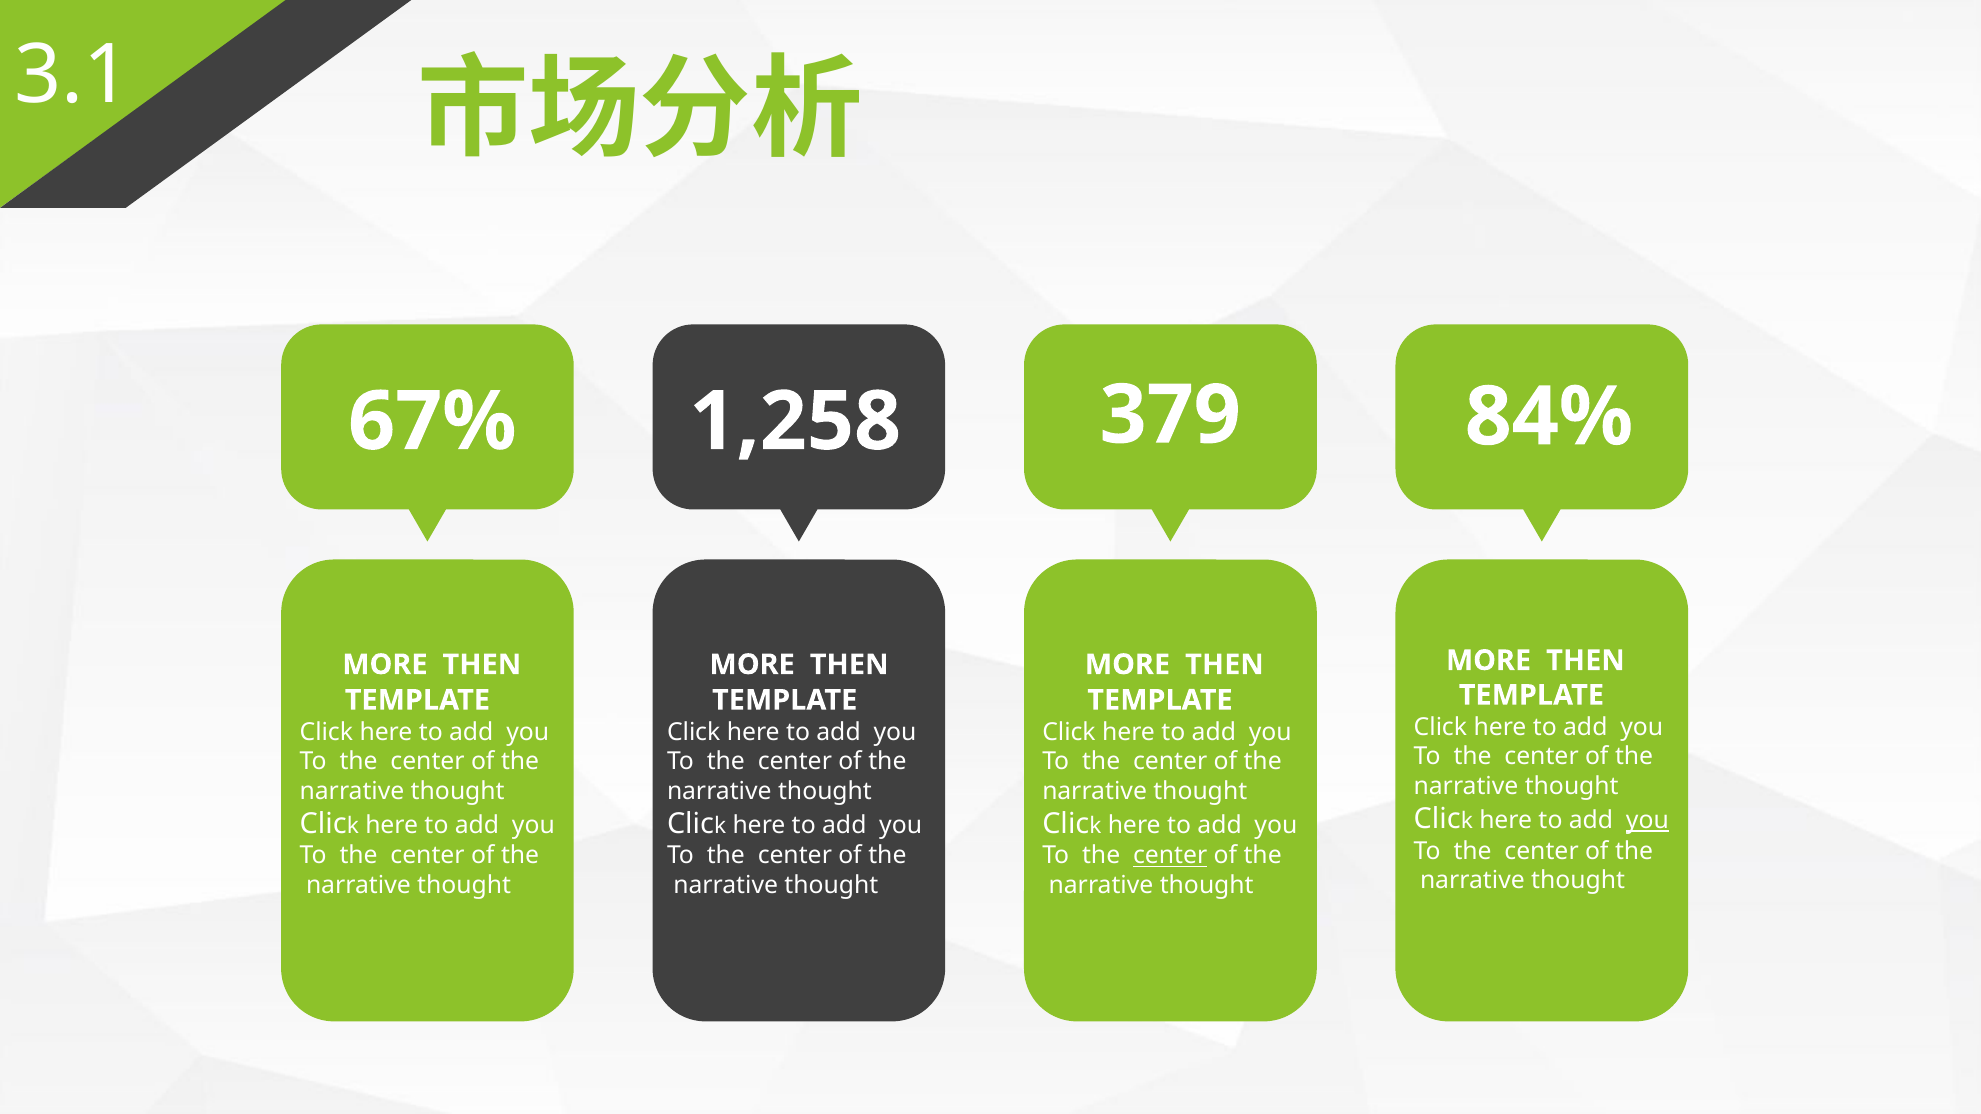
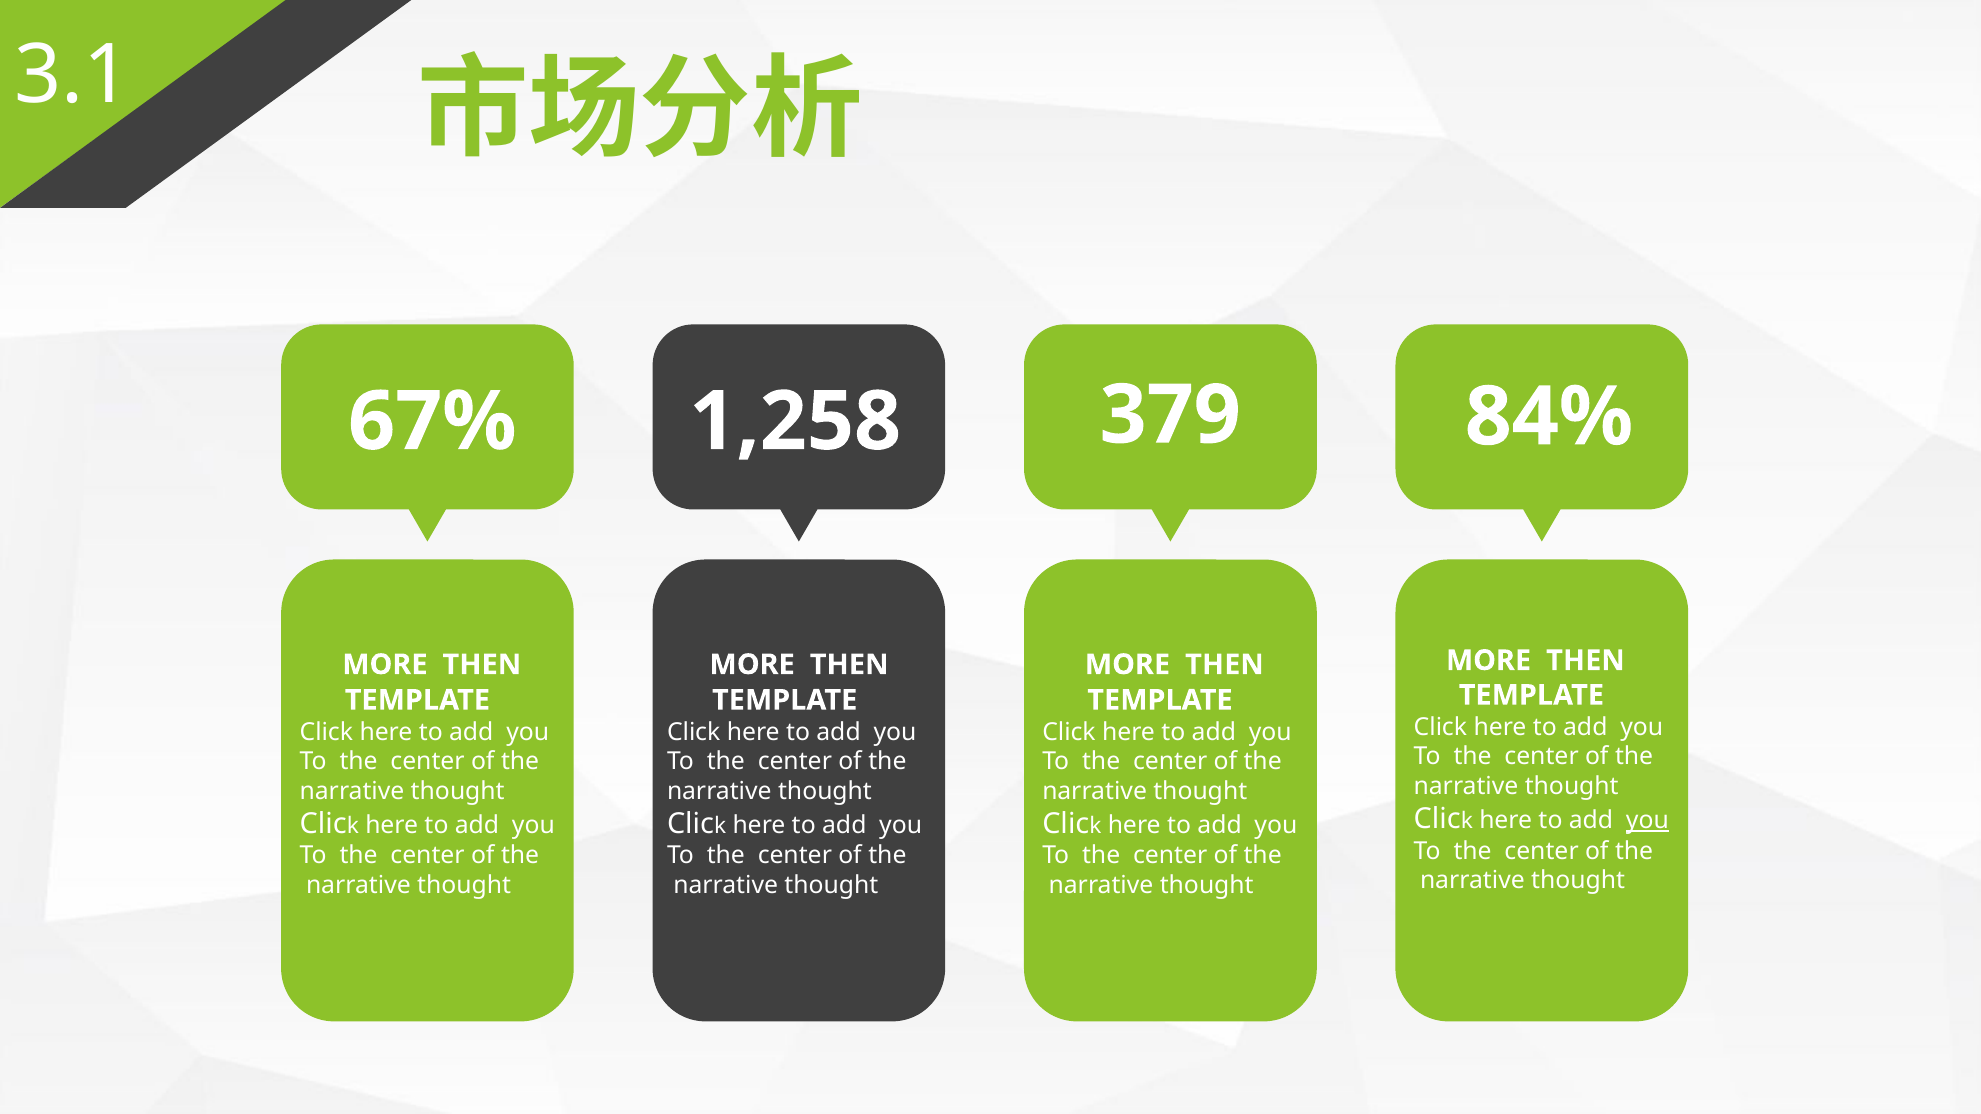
center at (1170, 856) underline: present -> none
